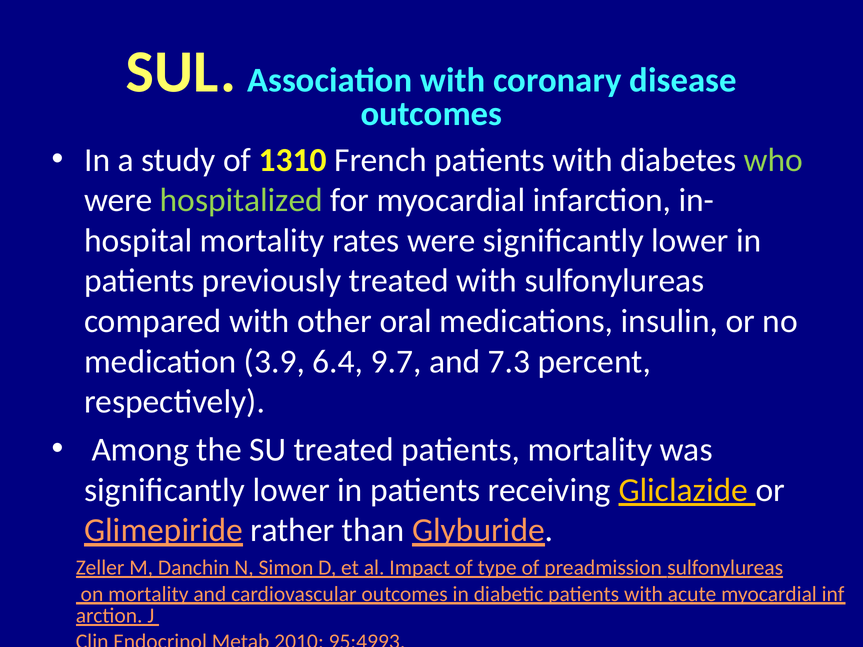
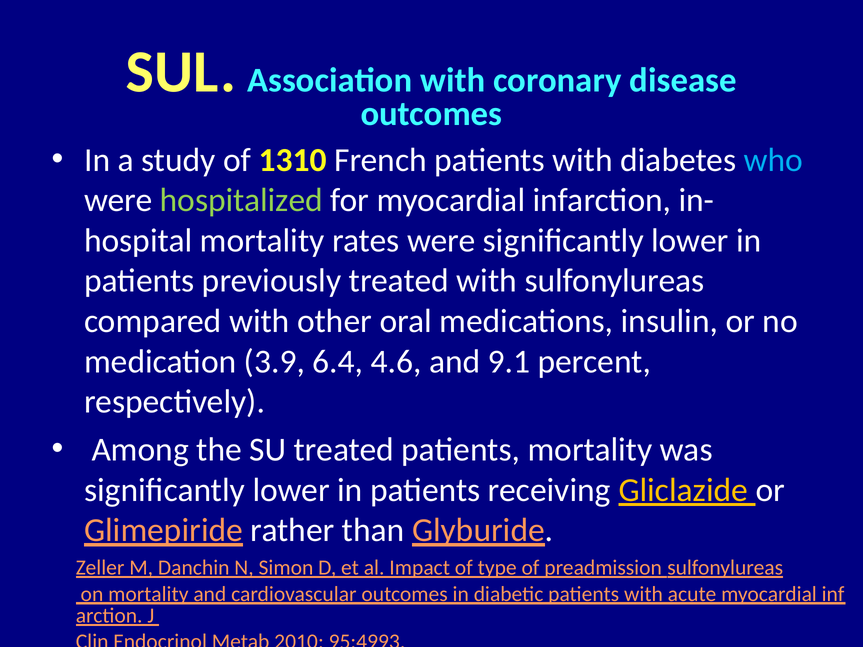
who colour: light green -> light blue
9.7: 9.7 -> 4.6
7.3: 7.3 -> 9.1
